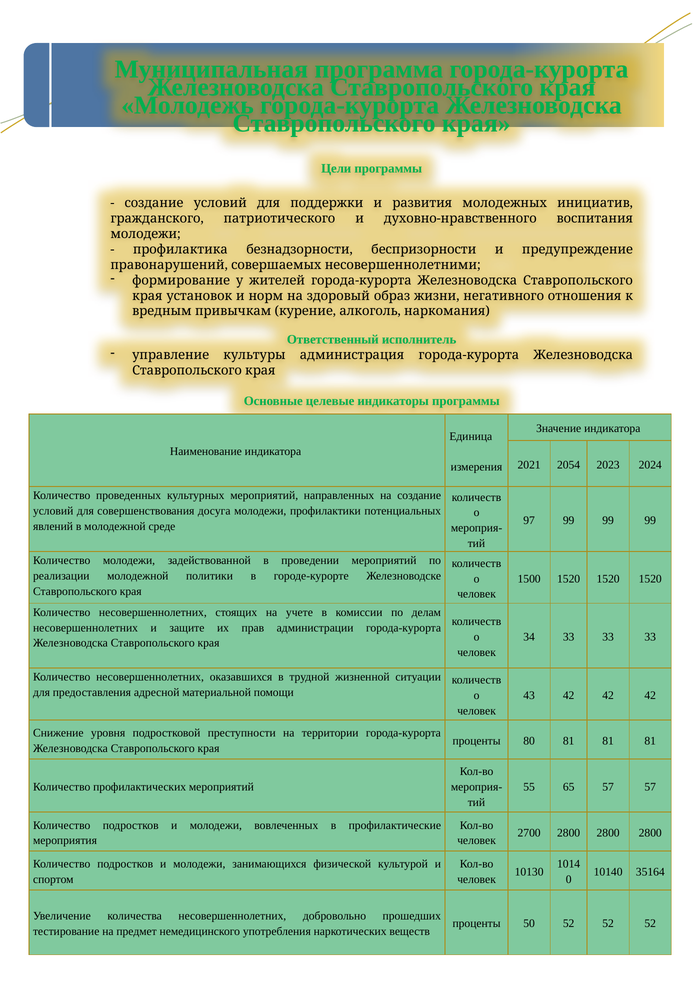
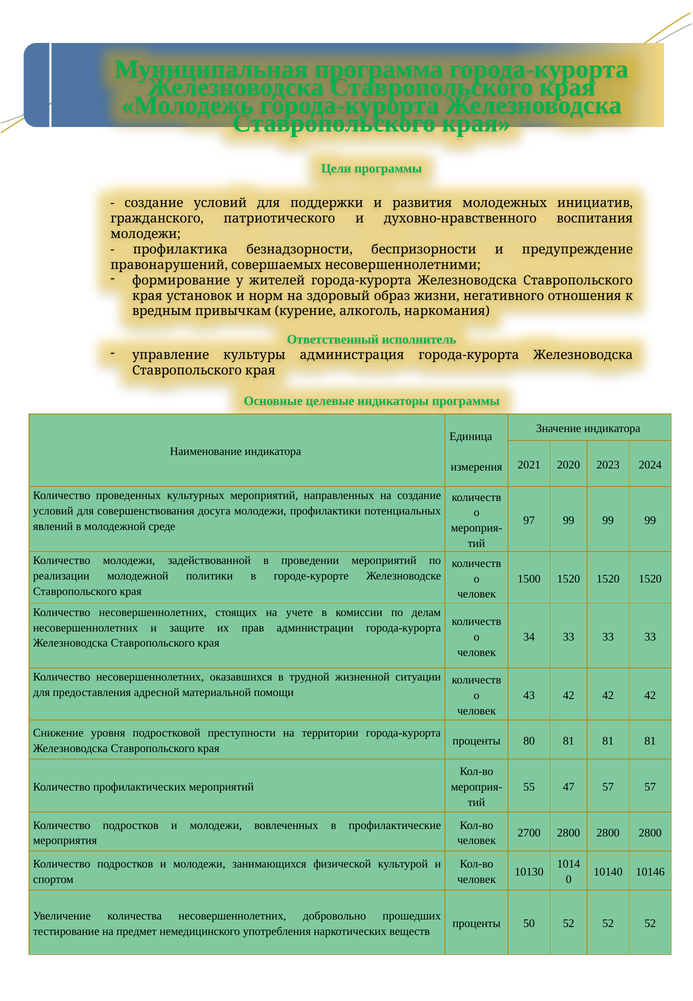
2054: 2054 -> 2020
65: 65 -> 47
35164: 35164 -> 10146
